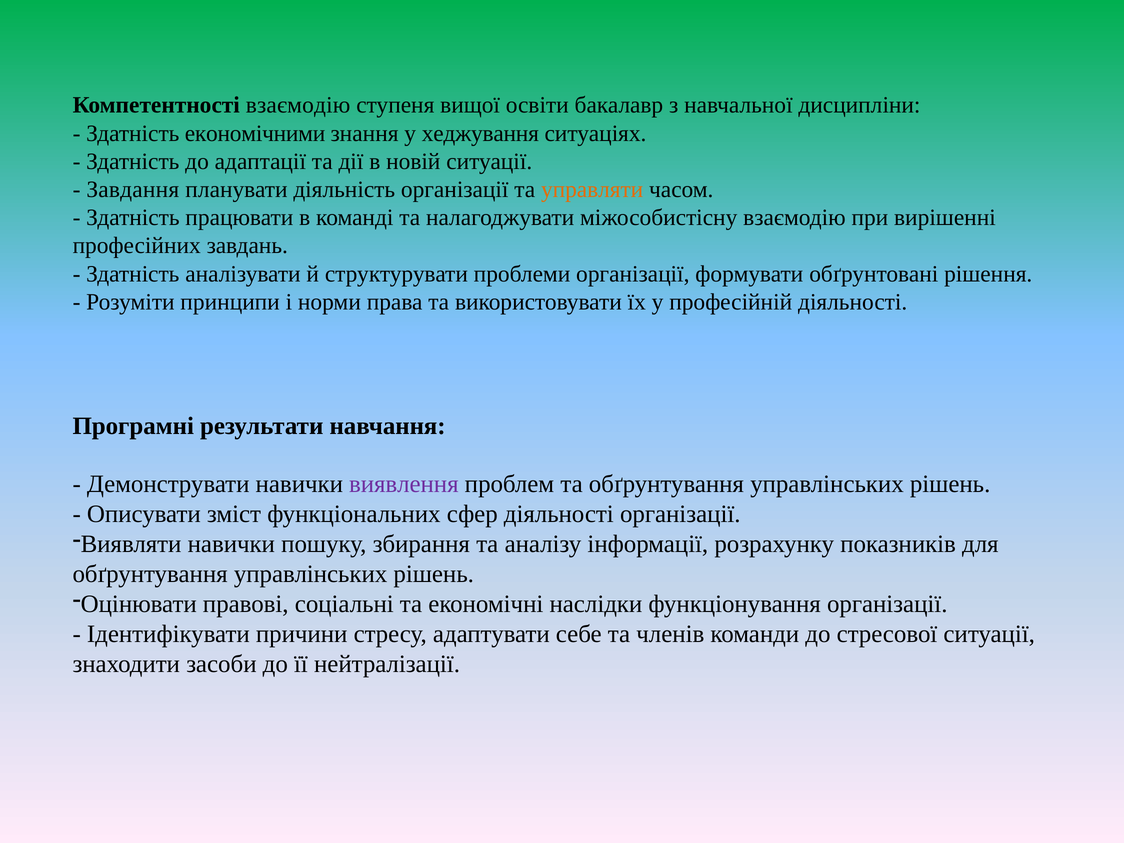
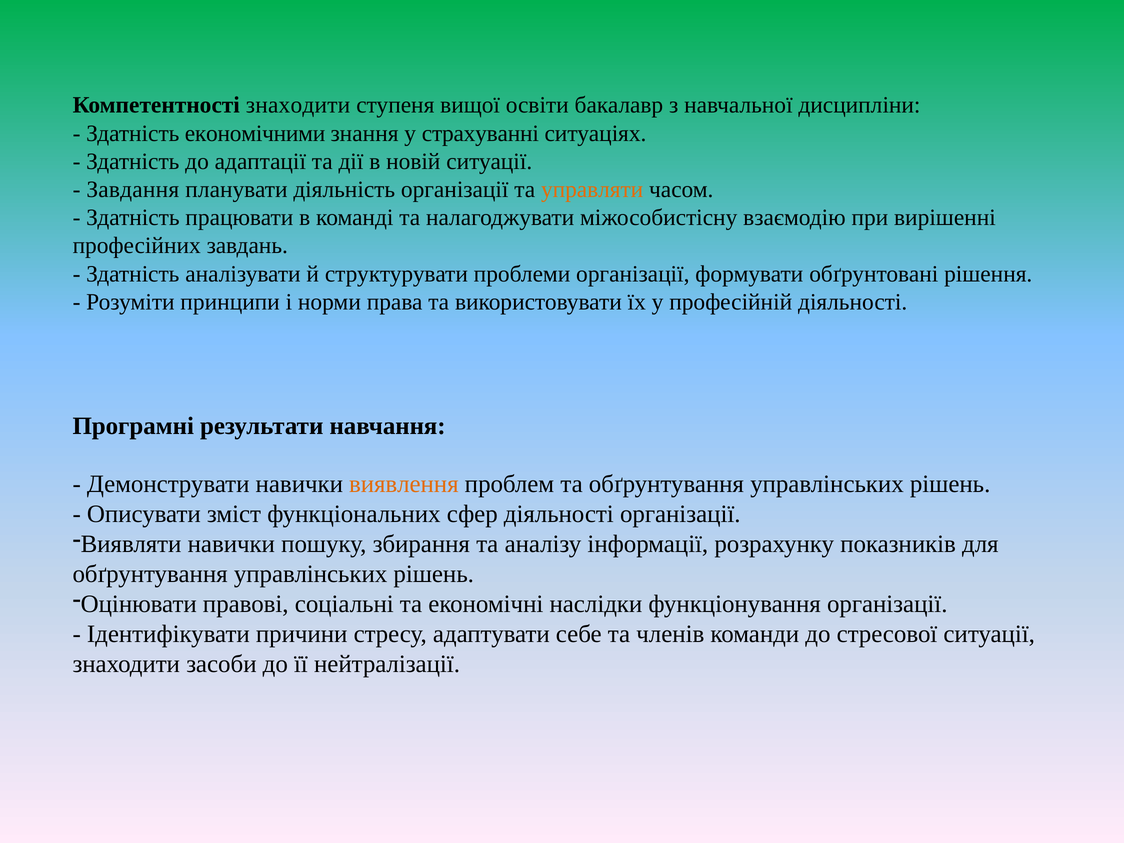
Компетентності взаємодію: взаємодію -> знаходити
хеджування: хеджування -> страхуванні
виявлення colour: purple -> orange
